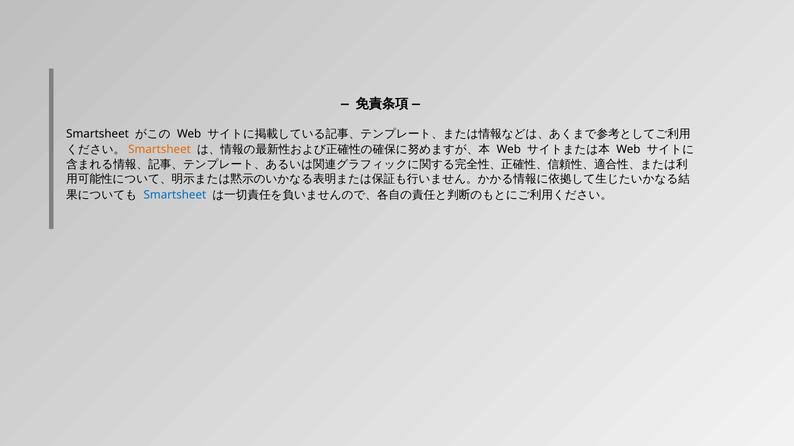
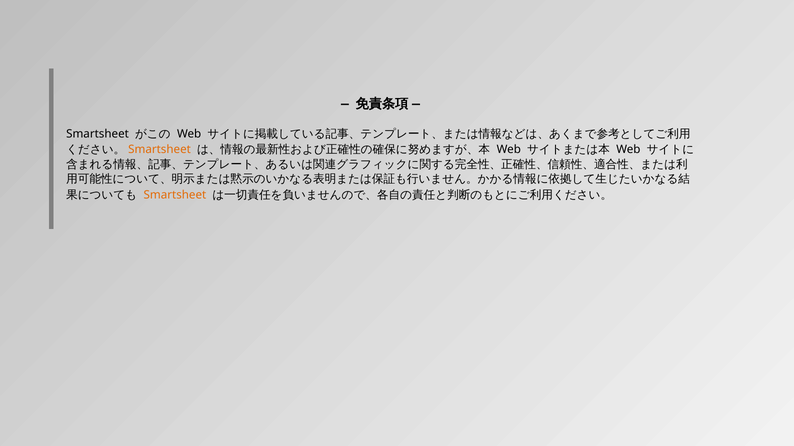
Smartsheet at (175, 195) colour: blue -> orange
